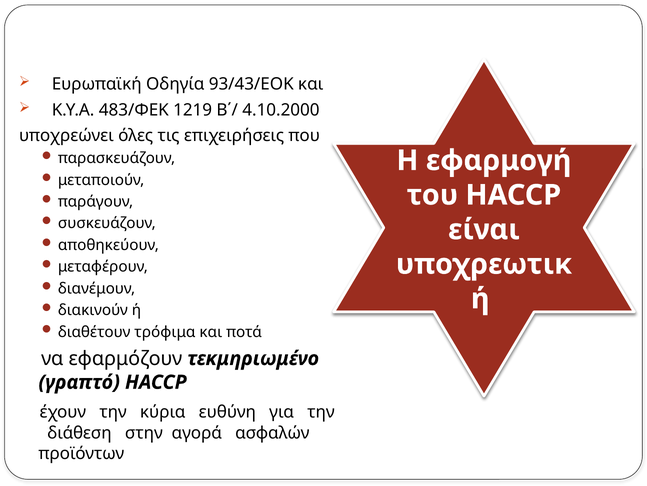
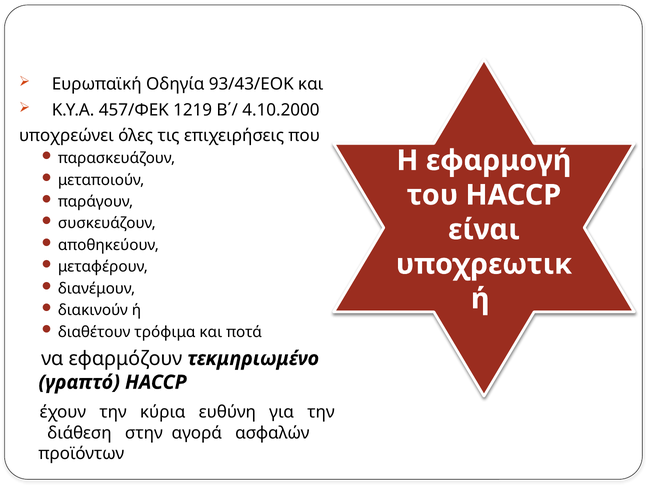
483/ΦΕΚ: 483/ΦΕΚ -> 457/ΦΕΚ
